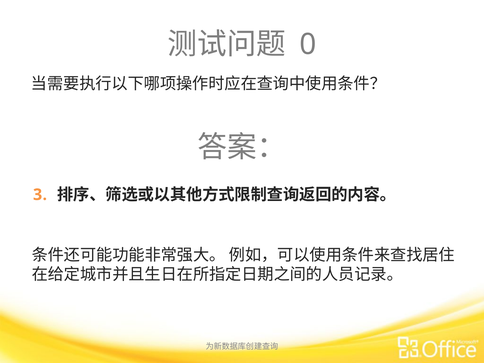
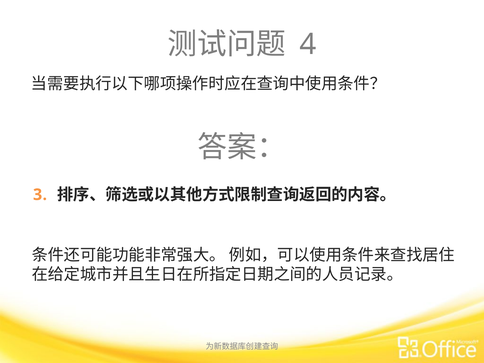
0: 0 -> 4
